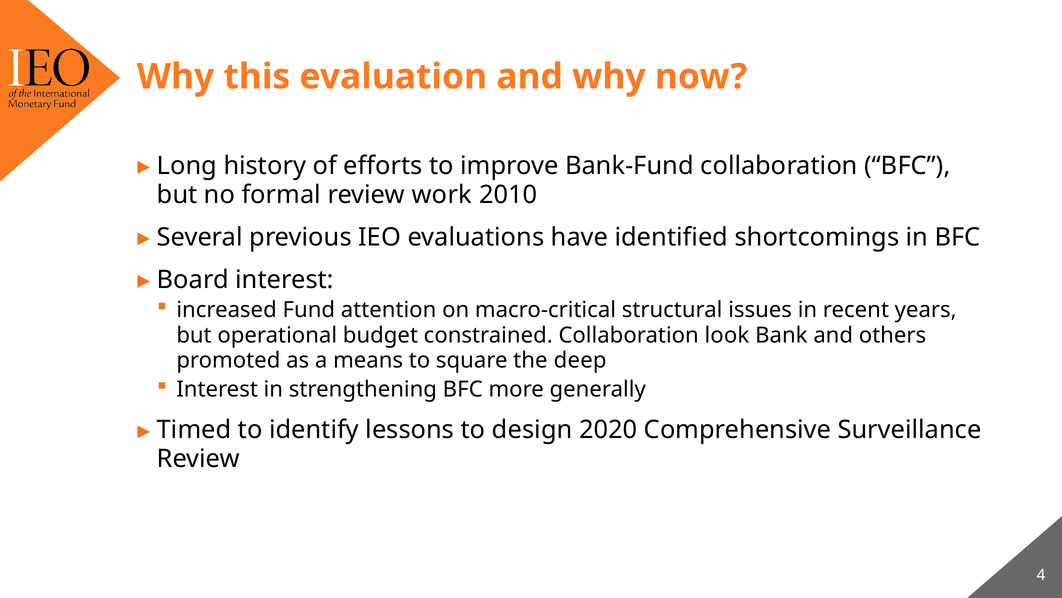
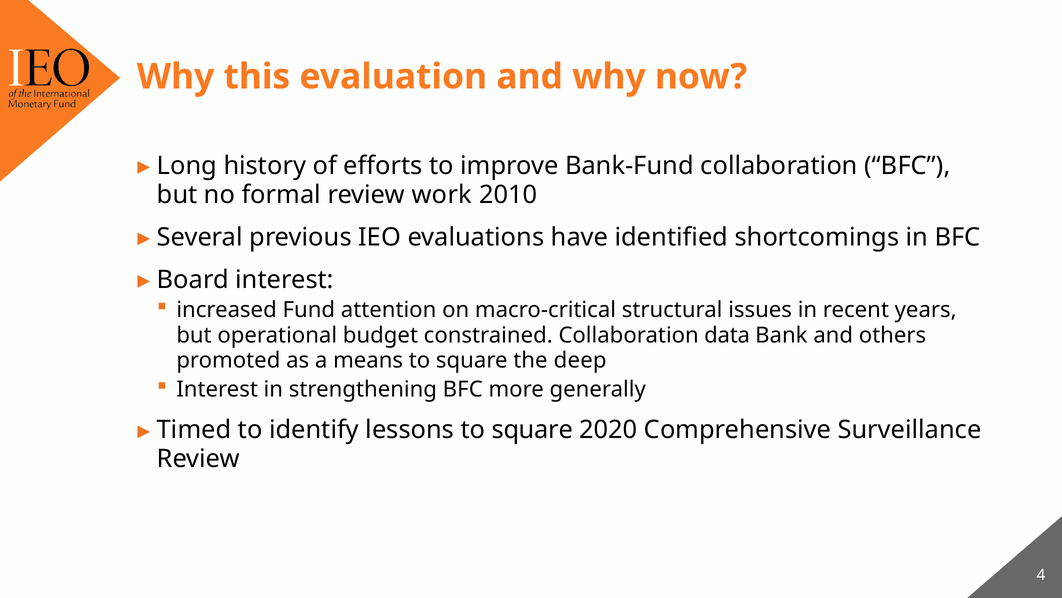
look: look -> data
lessons to design: design -> square
